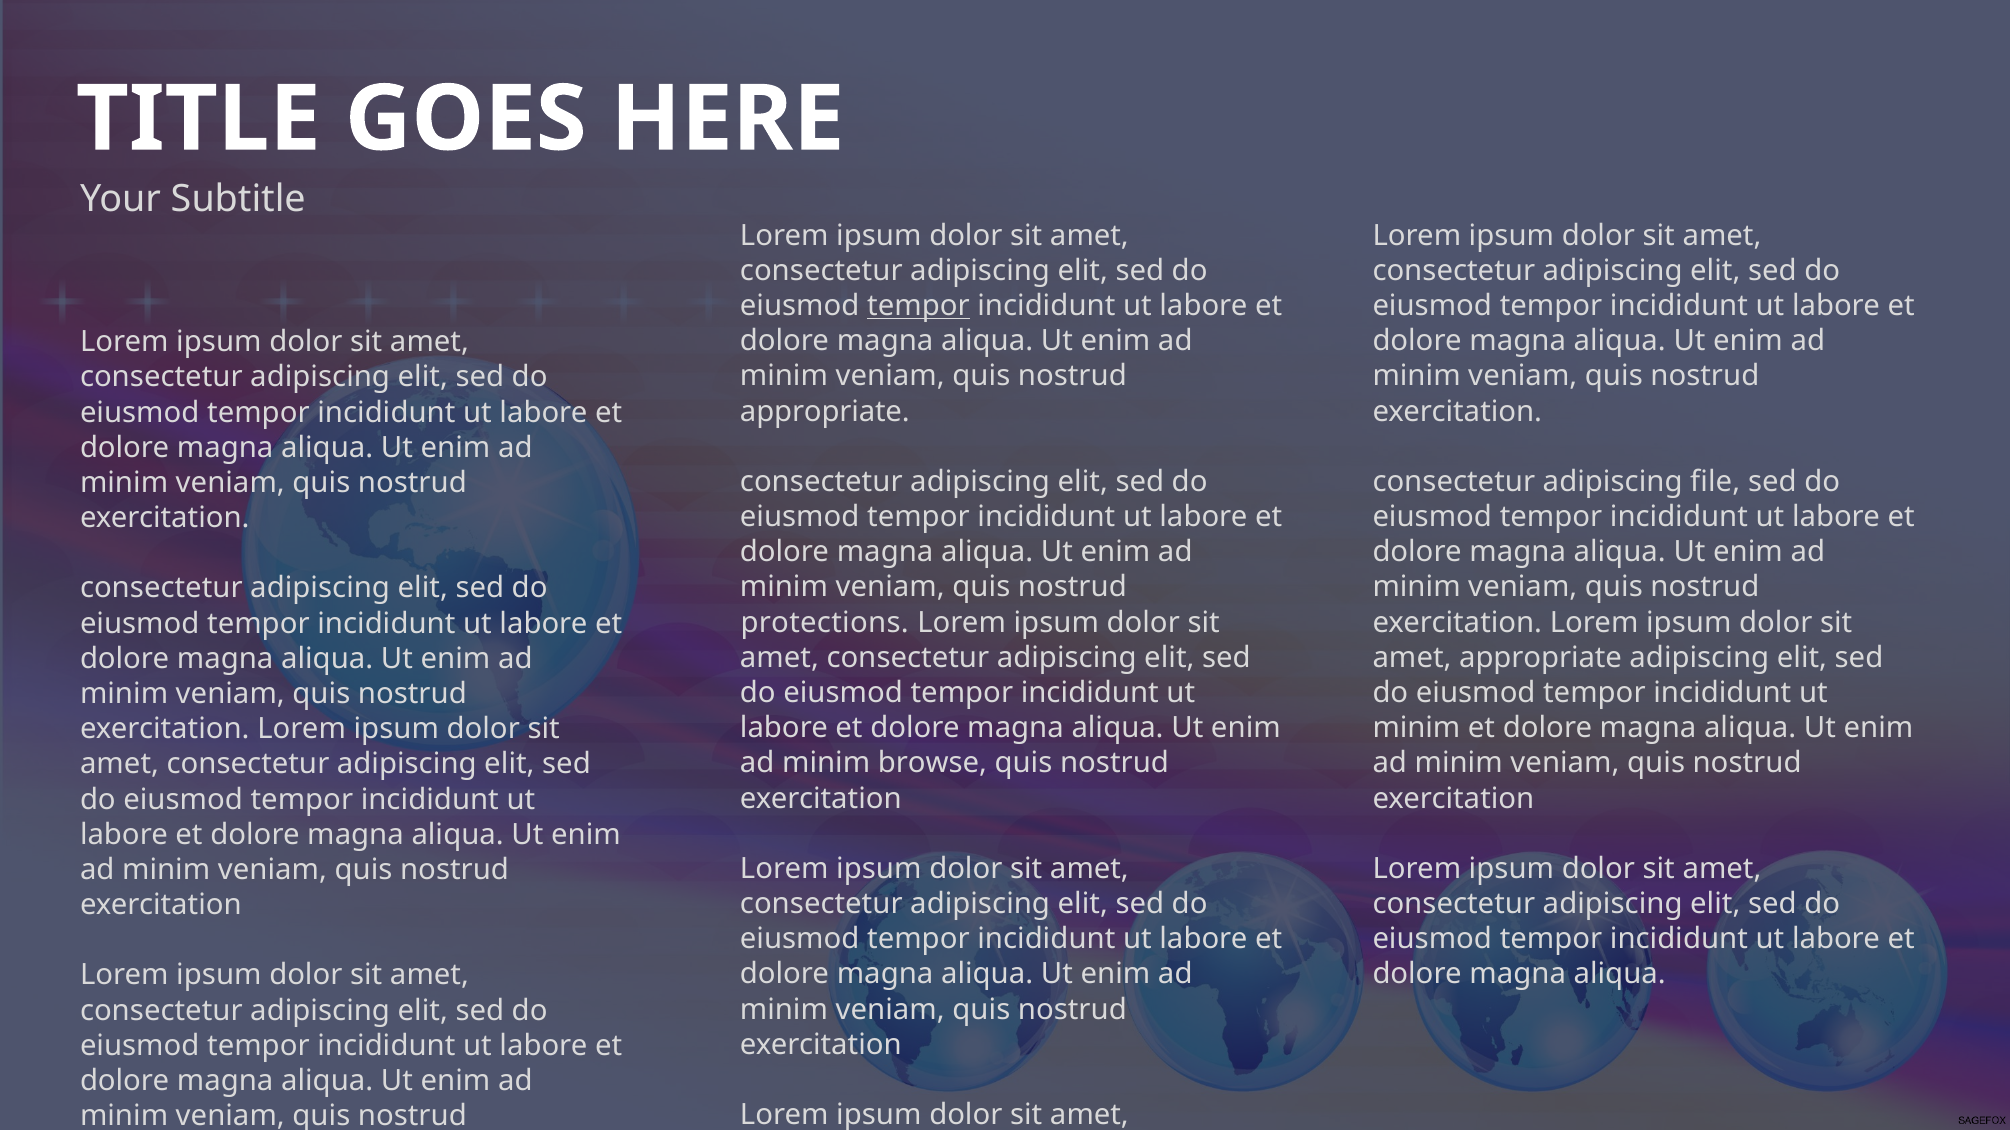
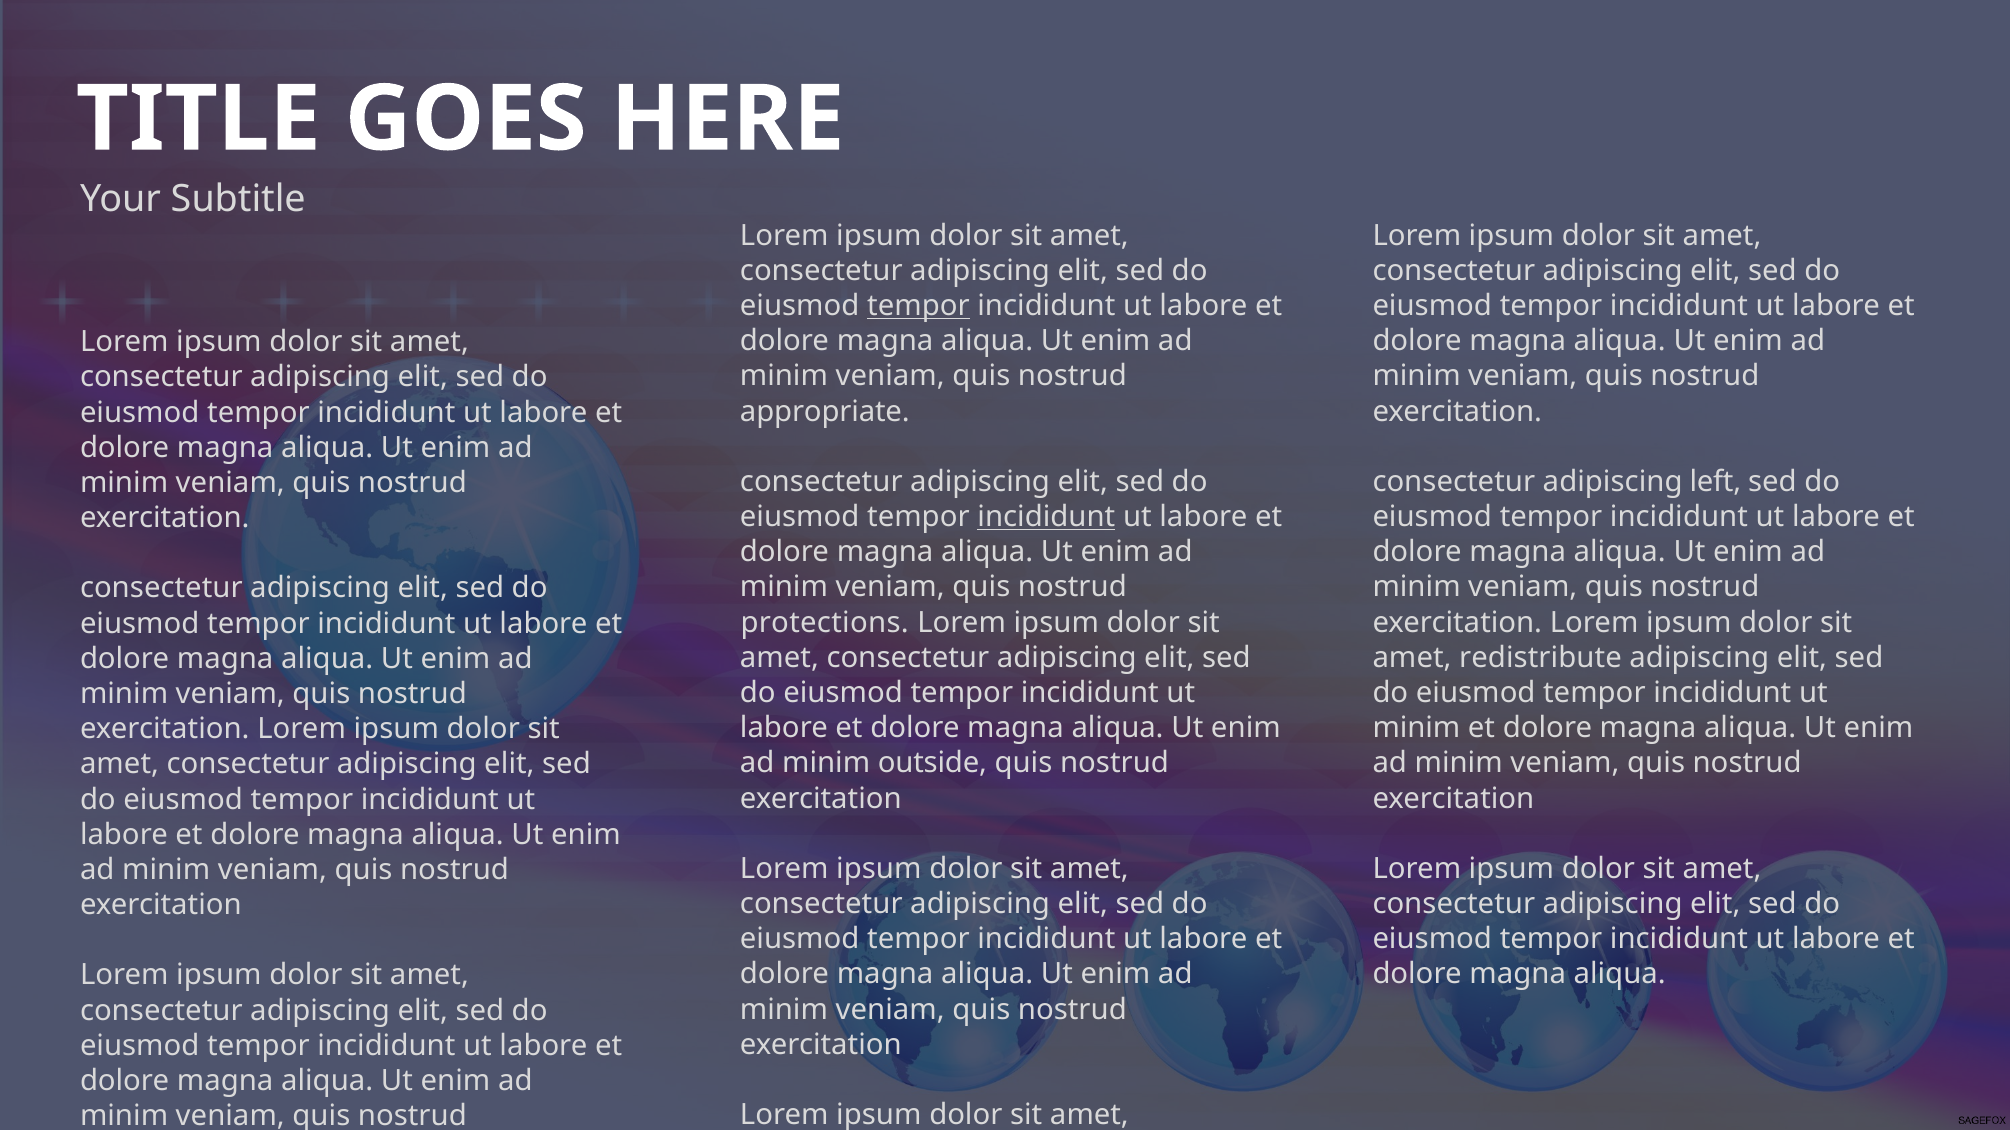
file: file -> left
incididunt at (1046, 517) underline: none -> present
amet appropriate: appropriate -> redistribute
browse: browse -> outside
